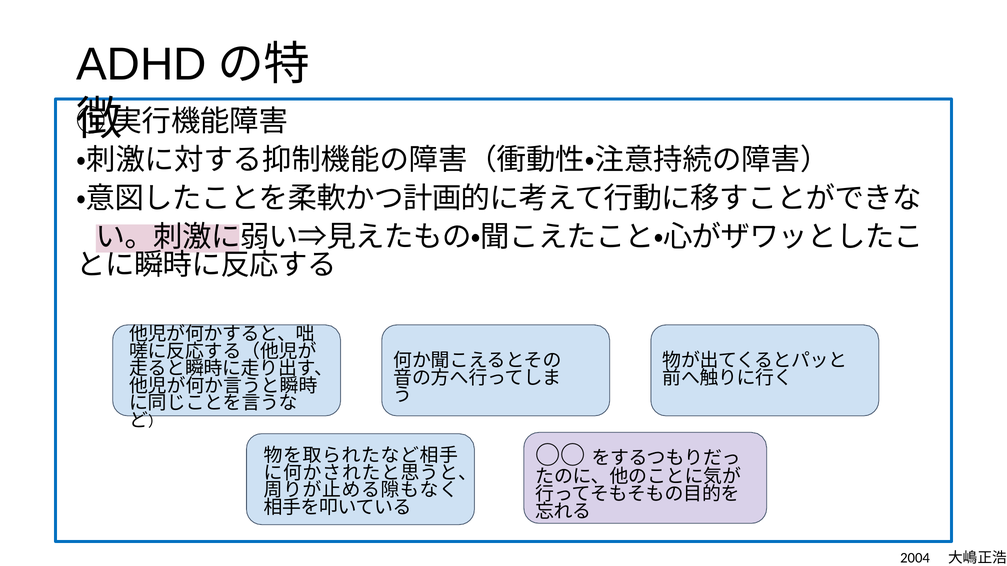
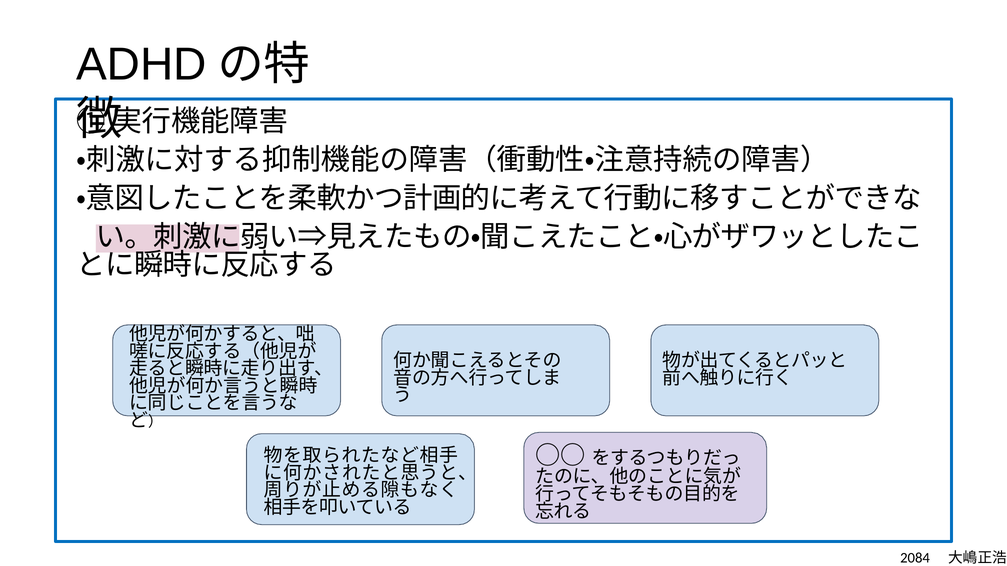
2004: 2004 -> 2084
